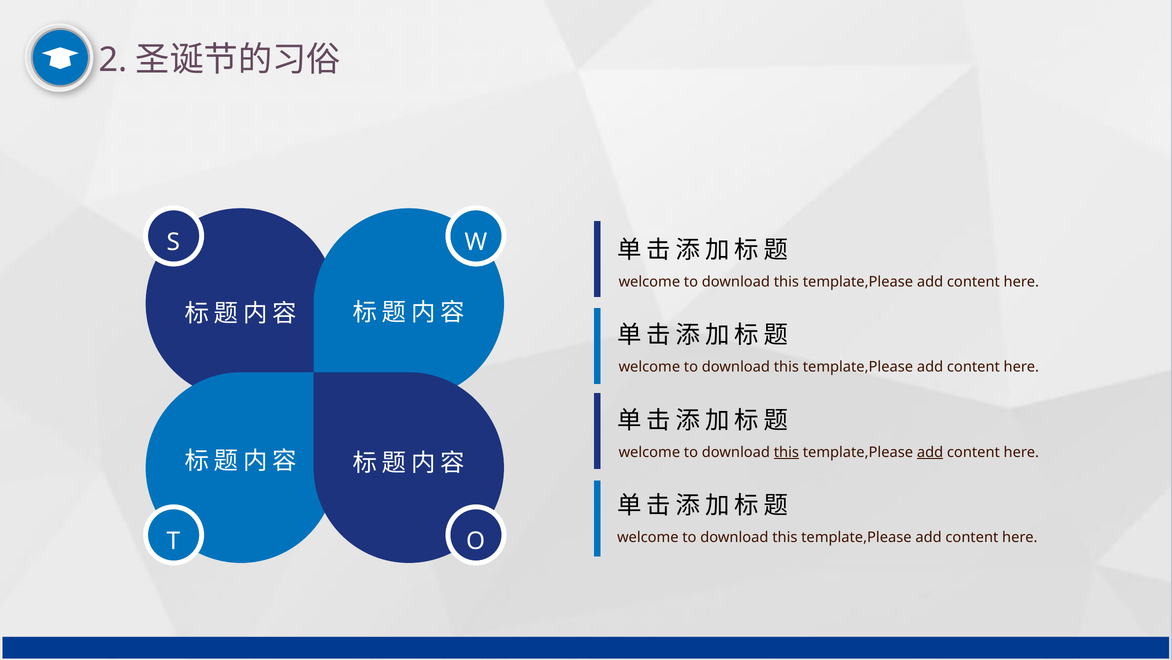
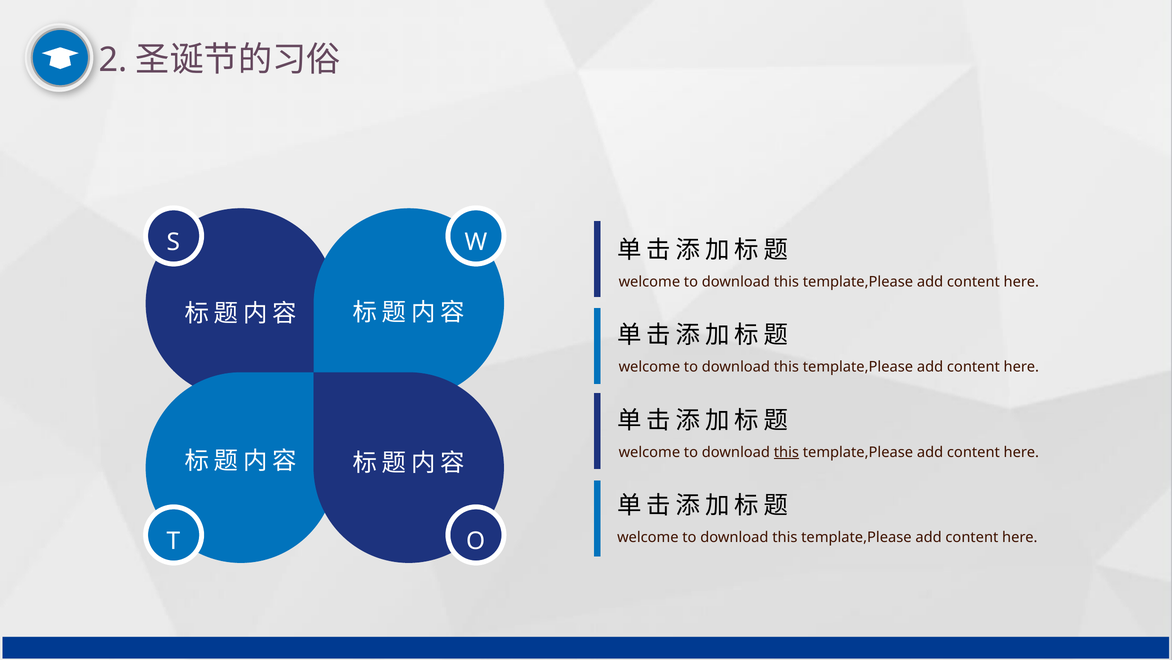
add at (930, 452) underline: present -> none
